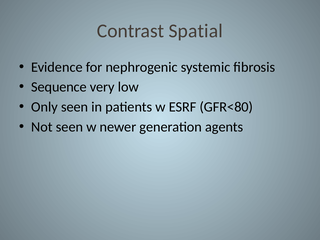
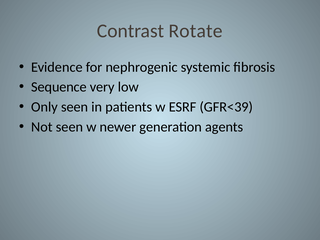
Spatial: Spatial -> Rotate
GFR<80: GFR<80 -> GFR<39
